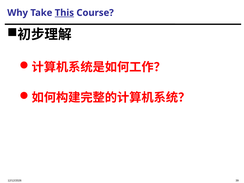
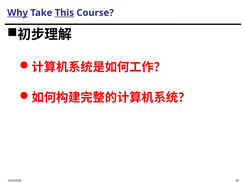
Why underline: none -> present
